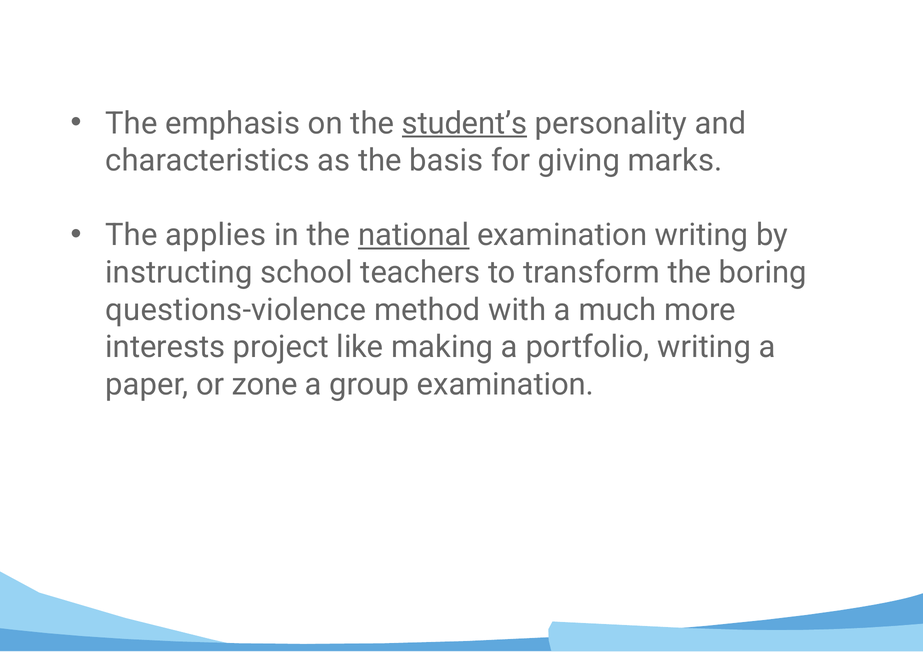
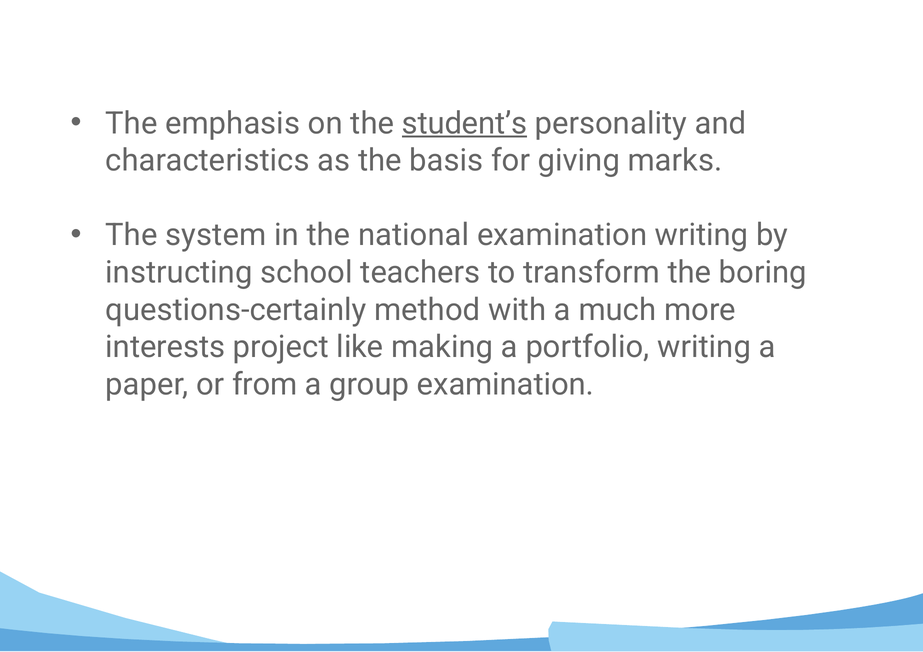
applies: applies -> system
national underline: present -> none
questions-violence: questions-violence -> questions-certainly
zone: zone -> from
